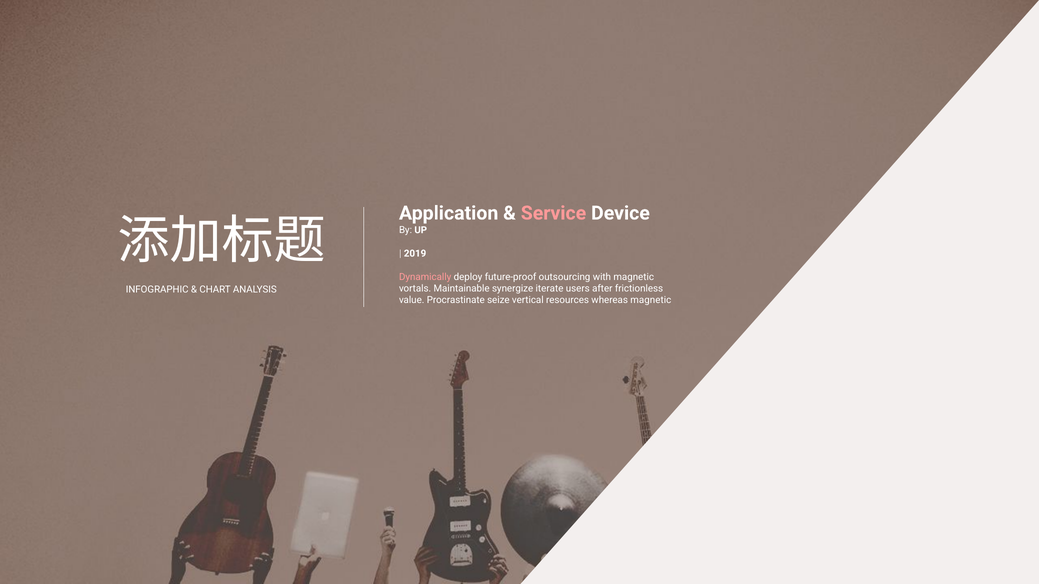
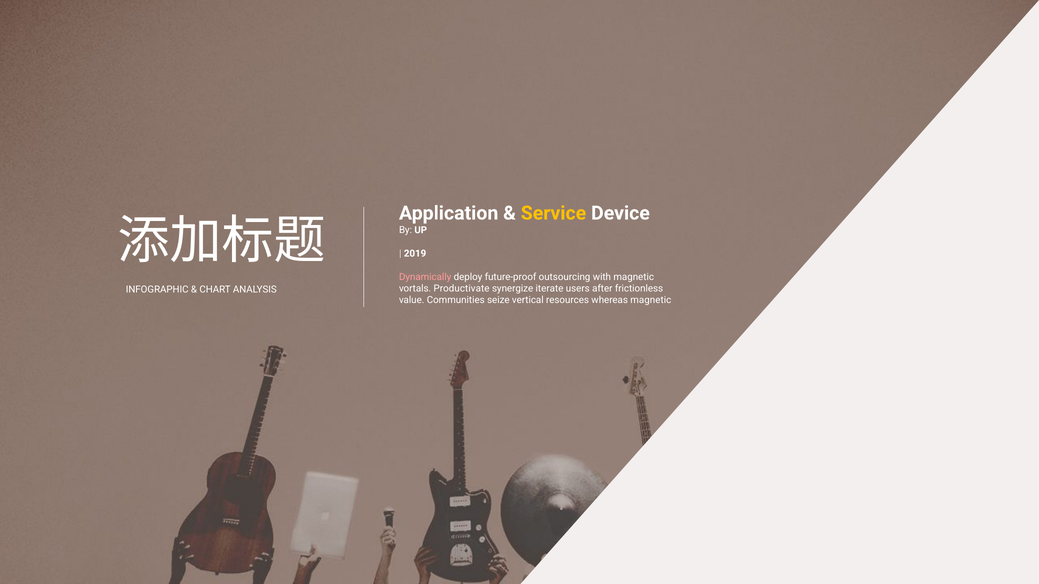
Service colour: pink -> yellow
Maintainable: Maintainable -> Productivate
Procrastinate: Procrastinate -> Communities
